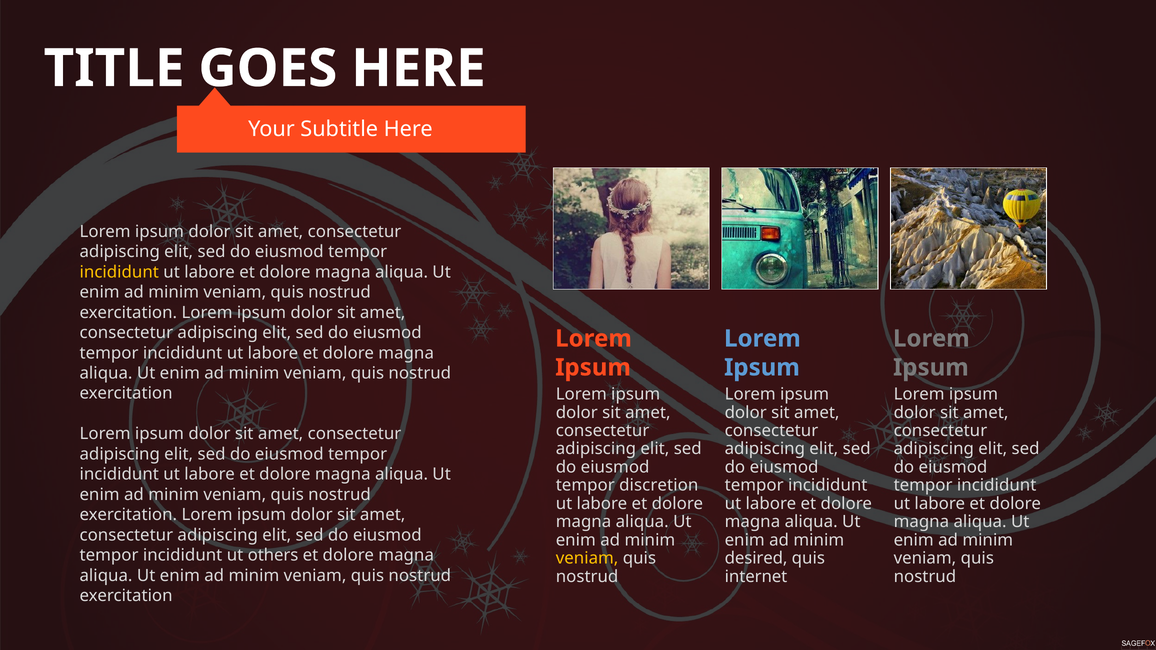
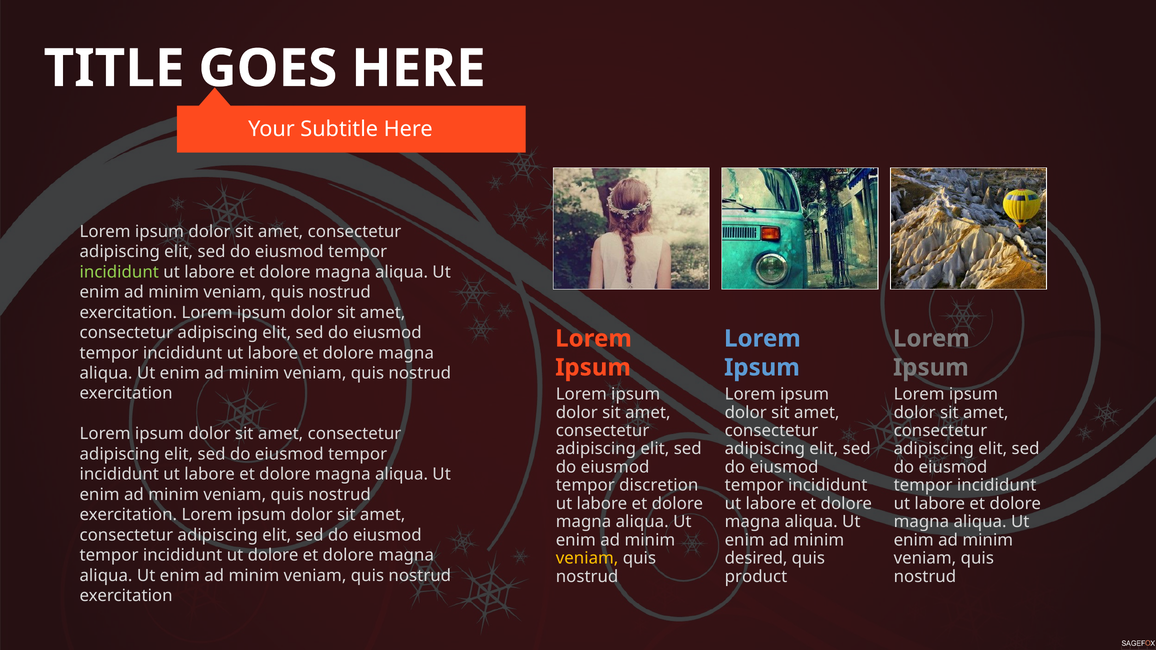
incididunt at (119, 272) colour: yellow -> light green
ut others: others -> dolore
internet: internet -> product
